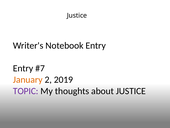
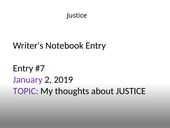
January colour: orange -> purple
